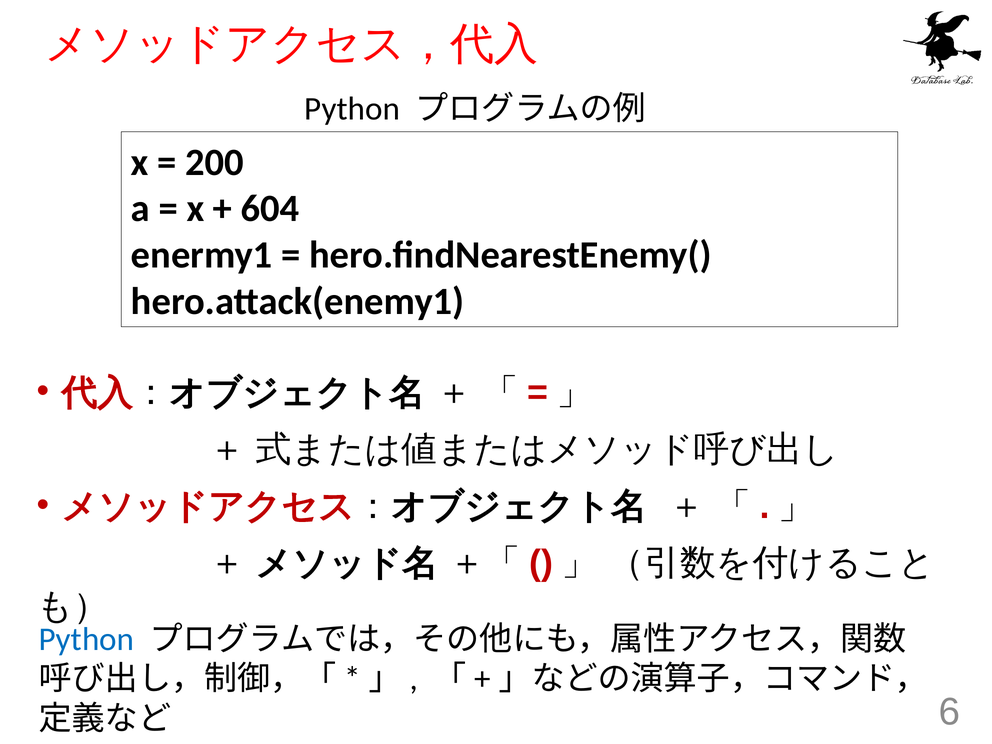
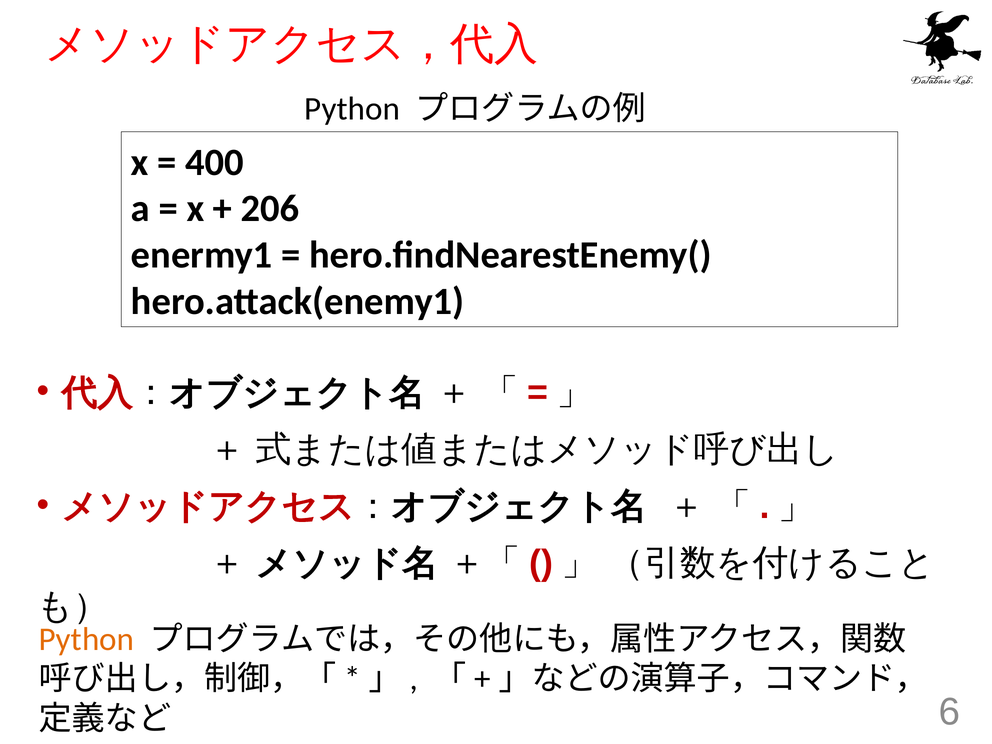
200: 200 -> 400
604: 604 -> 206
Python at (87, 639) colour: blue -> orange
